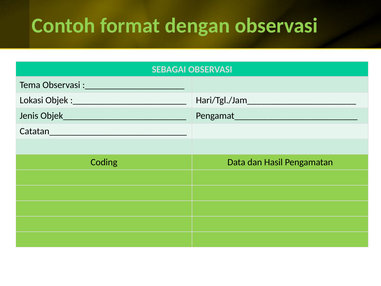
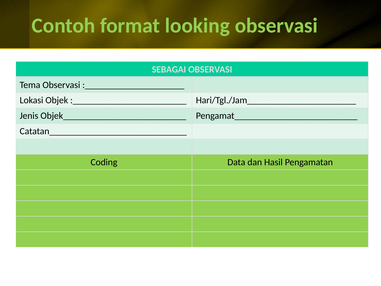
dengan: dengan -> looking
